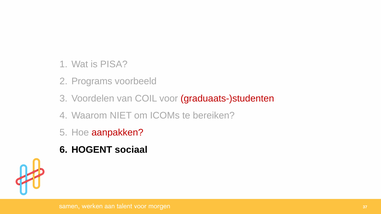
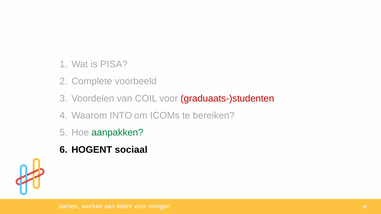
Programs: Programs -> Complete
NIET: NIET -> INTO
aanpakken colour: red -> green
